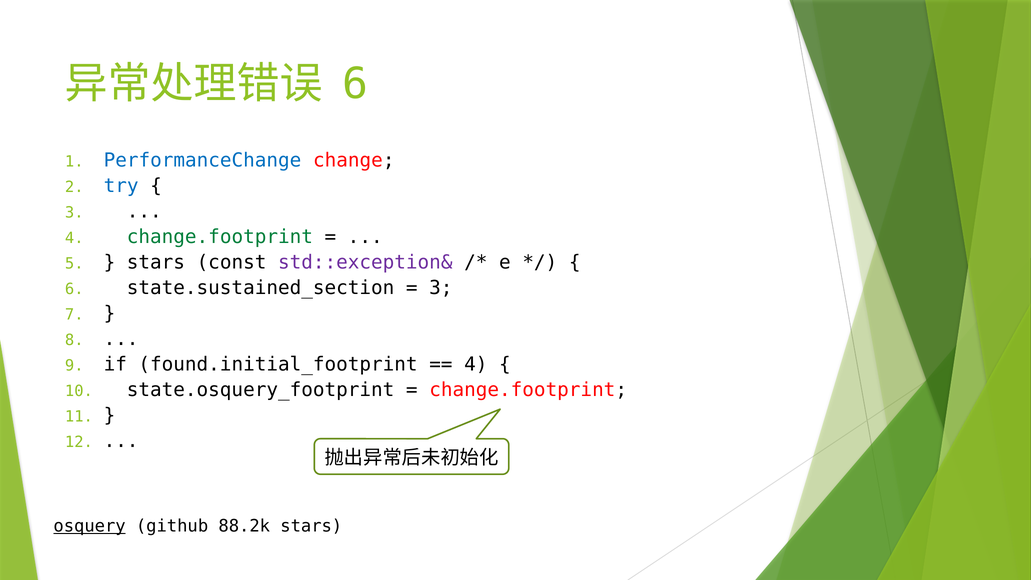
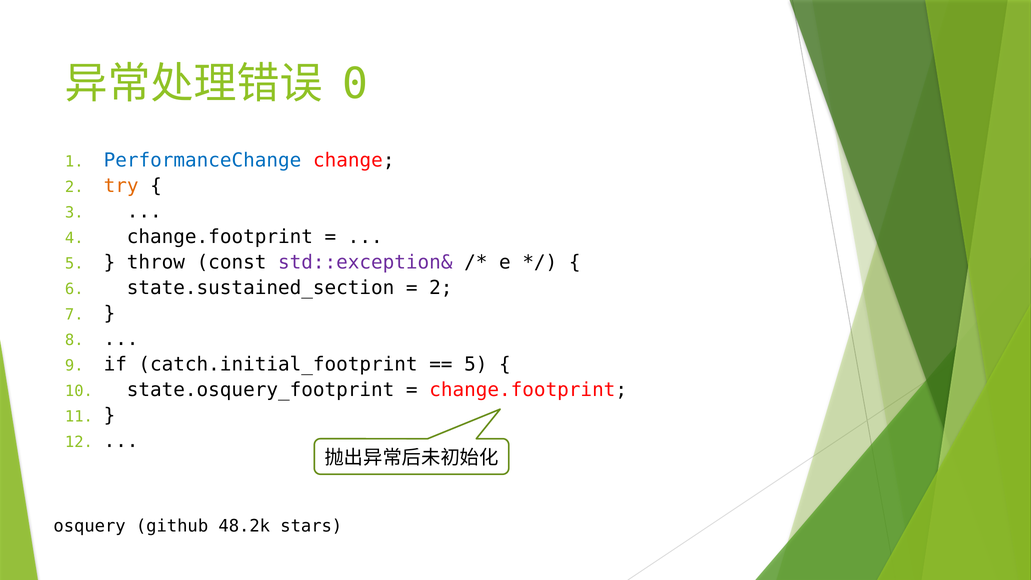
6 at (355, 84): 6 -> 0
try colour: blue -> orange
change.footprint at (220, 237) colour: green -> black
stars at (156, 262): stars -> throw
3 at (441, 288): 3 -> 2
found.initial_footprint: found.initial_footprint -> catch.initial_footprint
4 at (476, 365): 4 -> 5
osquery underline: present -> none
88.2k: 88.2k -> 48.2k
